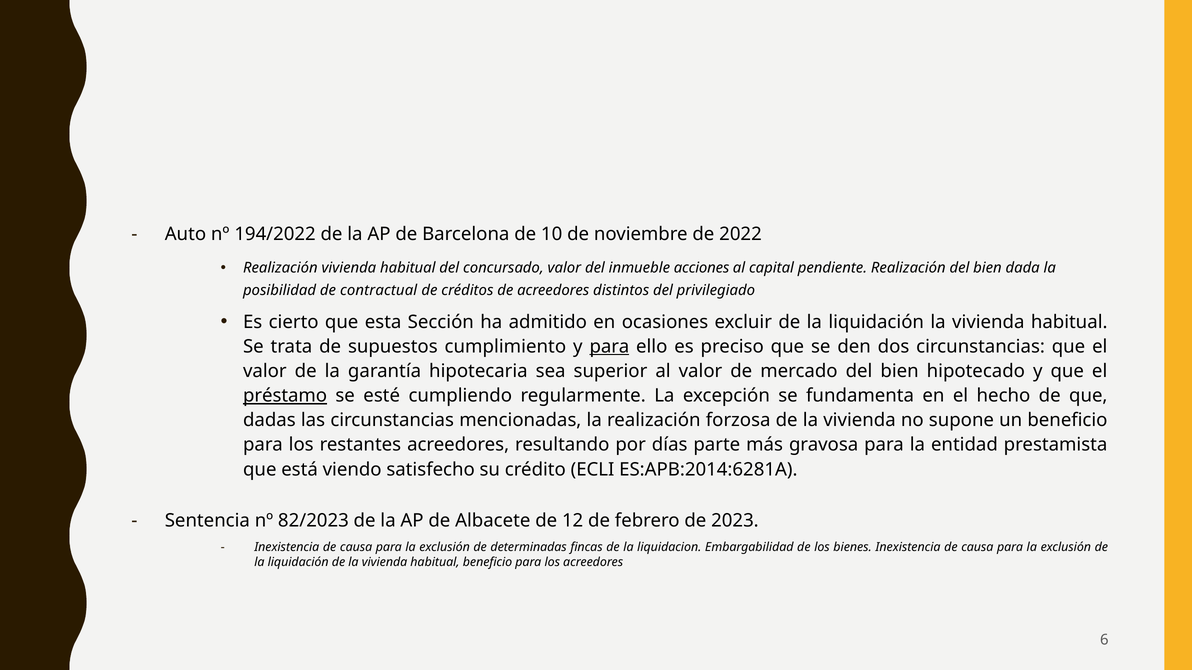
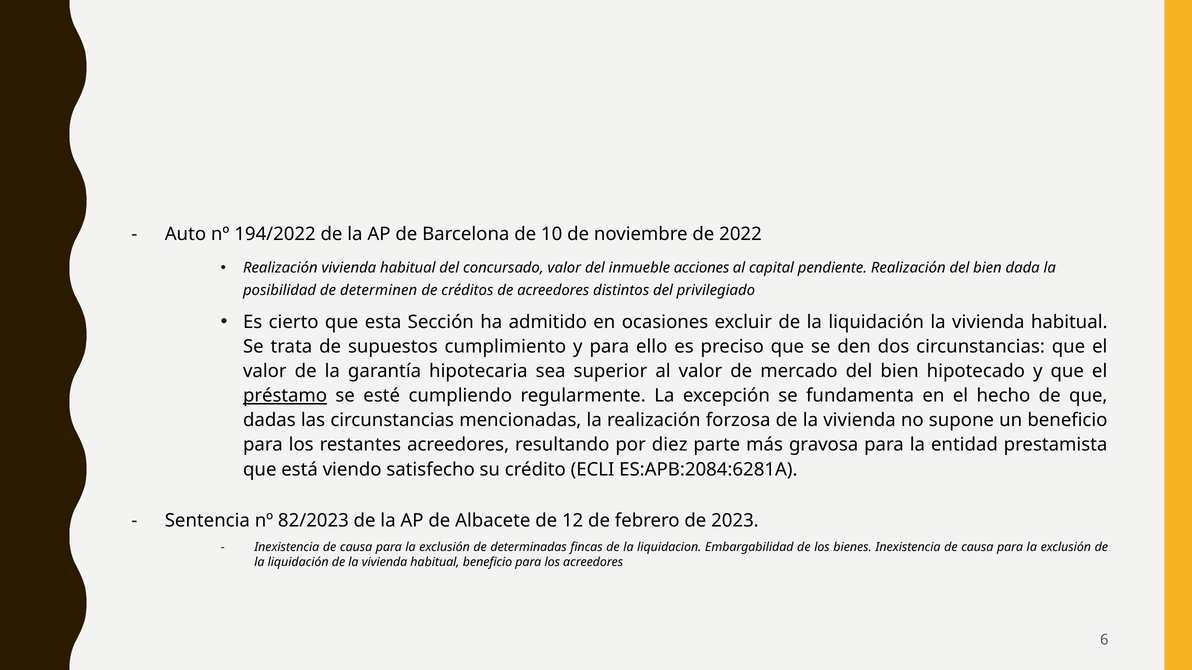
contractual: contractual -> determinen
para at (609, 347) underline: present -> none
días: días -> diez
ES:APB:2014:6281A: ES:APB:2014:6281A -> ES:APB:2084:6281A
